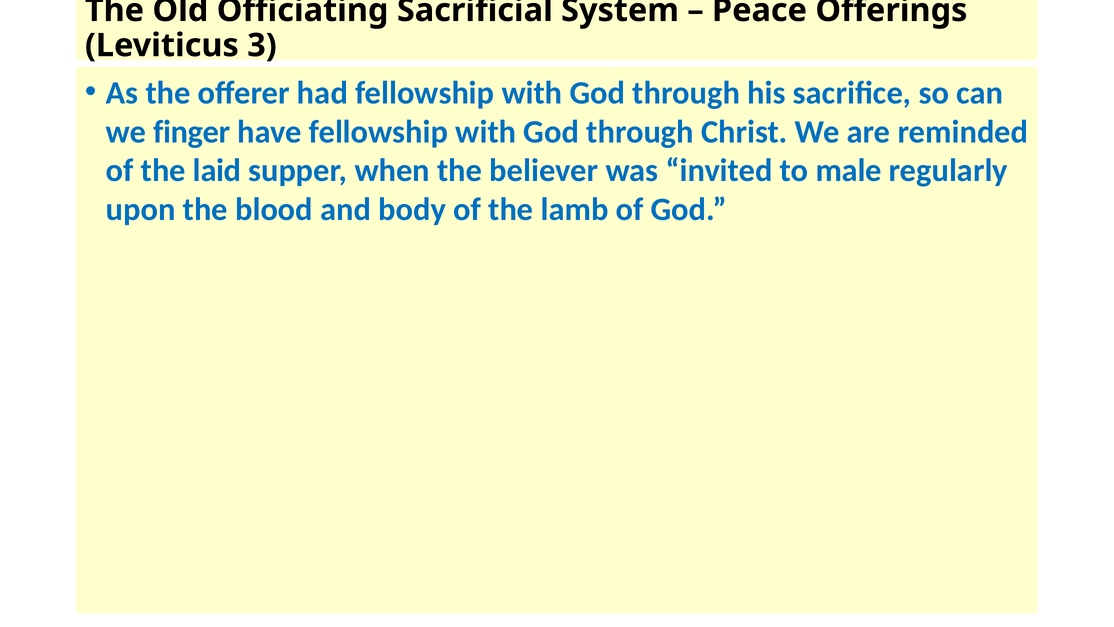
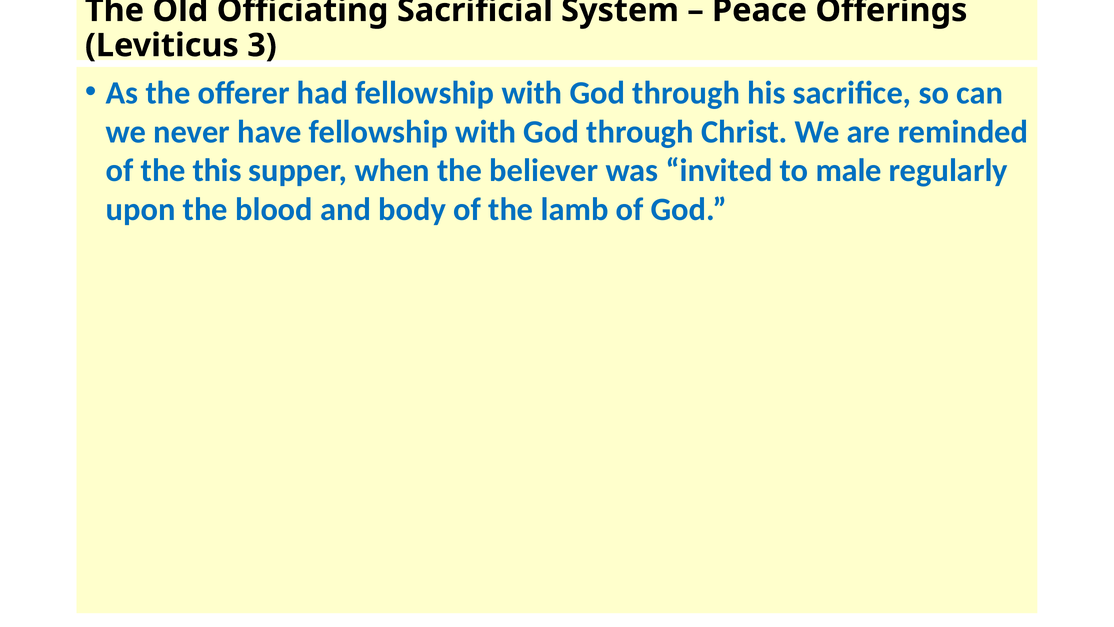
finger: finger -> never
laid: laid -> this
